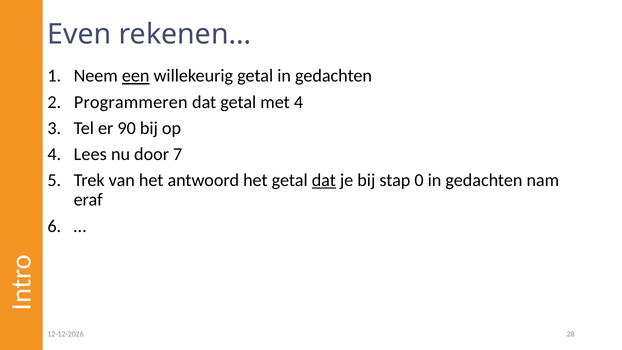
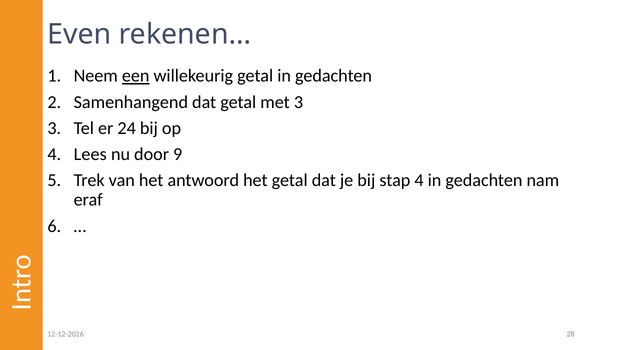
Programmeren: Programmeren -> Samenhangend
met 4: 4 -> 3
90: 90 -> 24
7: 7 -> 9
dat at (324, 180) underline: present -> none
stap 0: 0 -> 4
